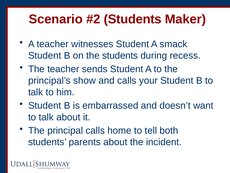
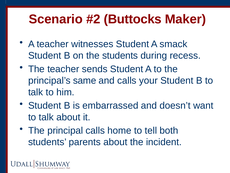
Students at (133, 19): Students -> Buttocks
show: show -> same
